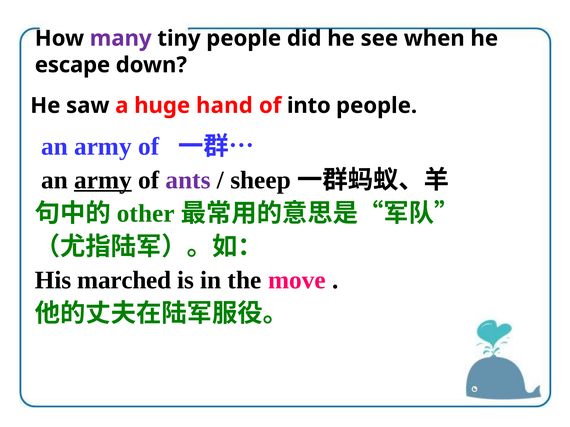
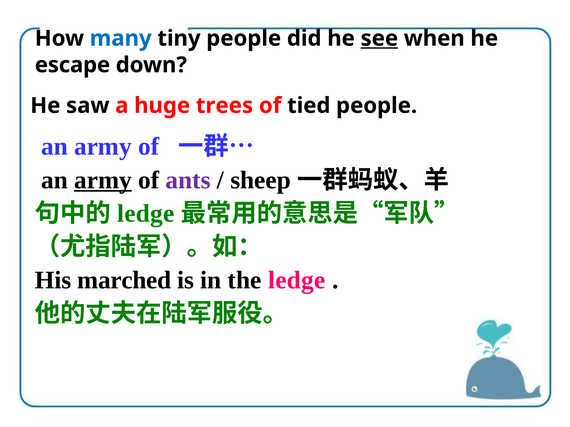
many colour: purple -> blue
see underline: none -> present
hand: hand -> trees
into: into -> tied
other at (146, 214): other -> ledge
the move: move -> ledge
